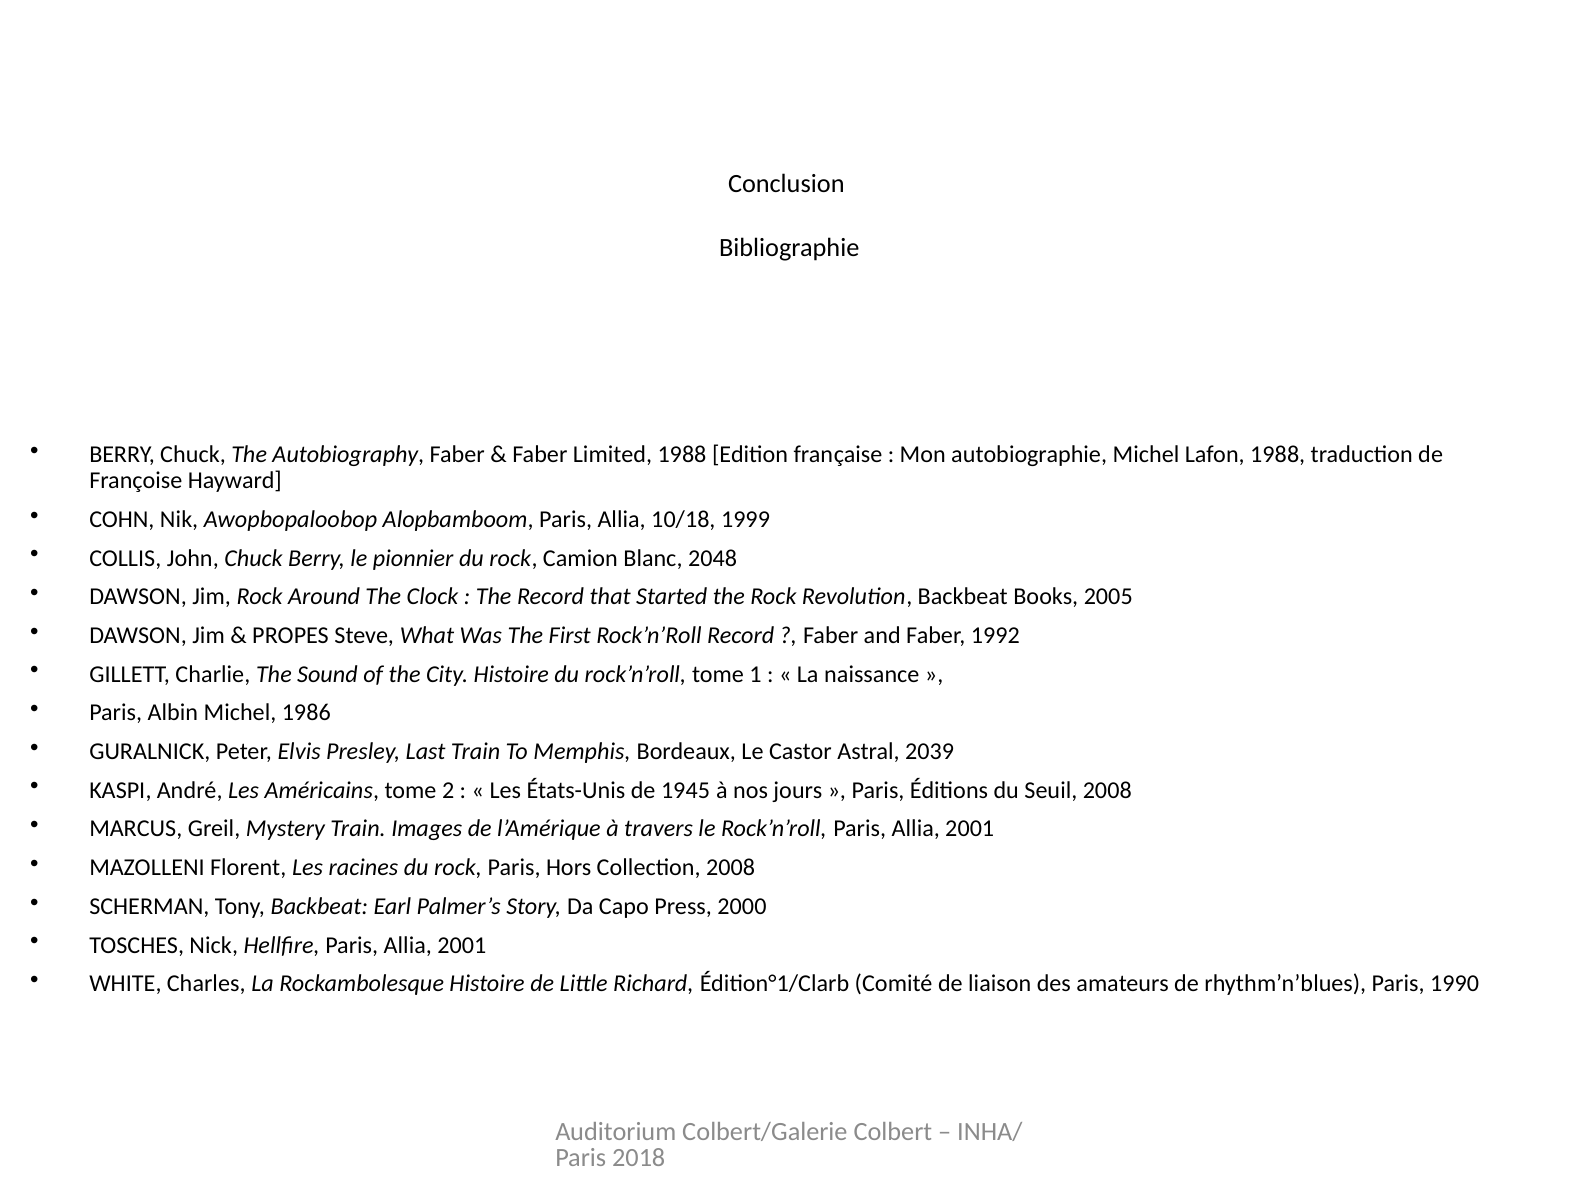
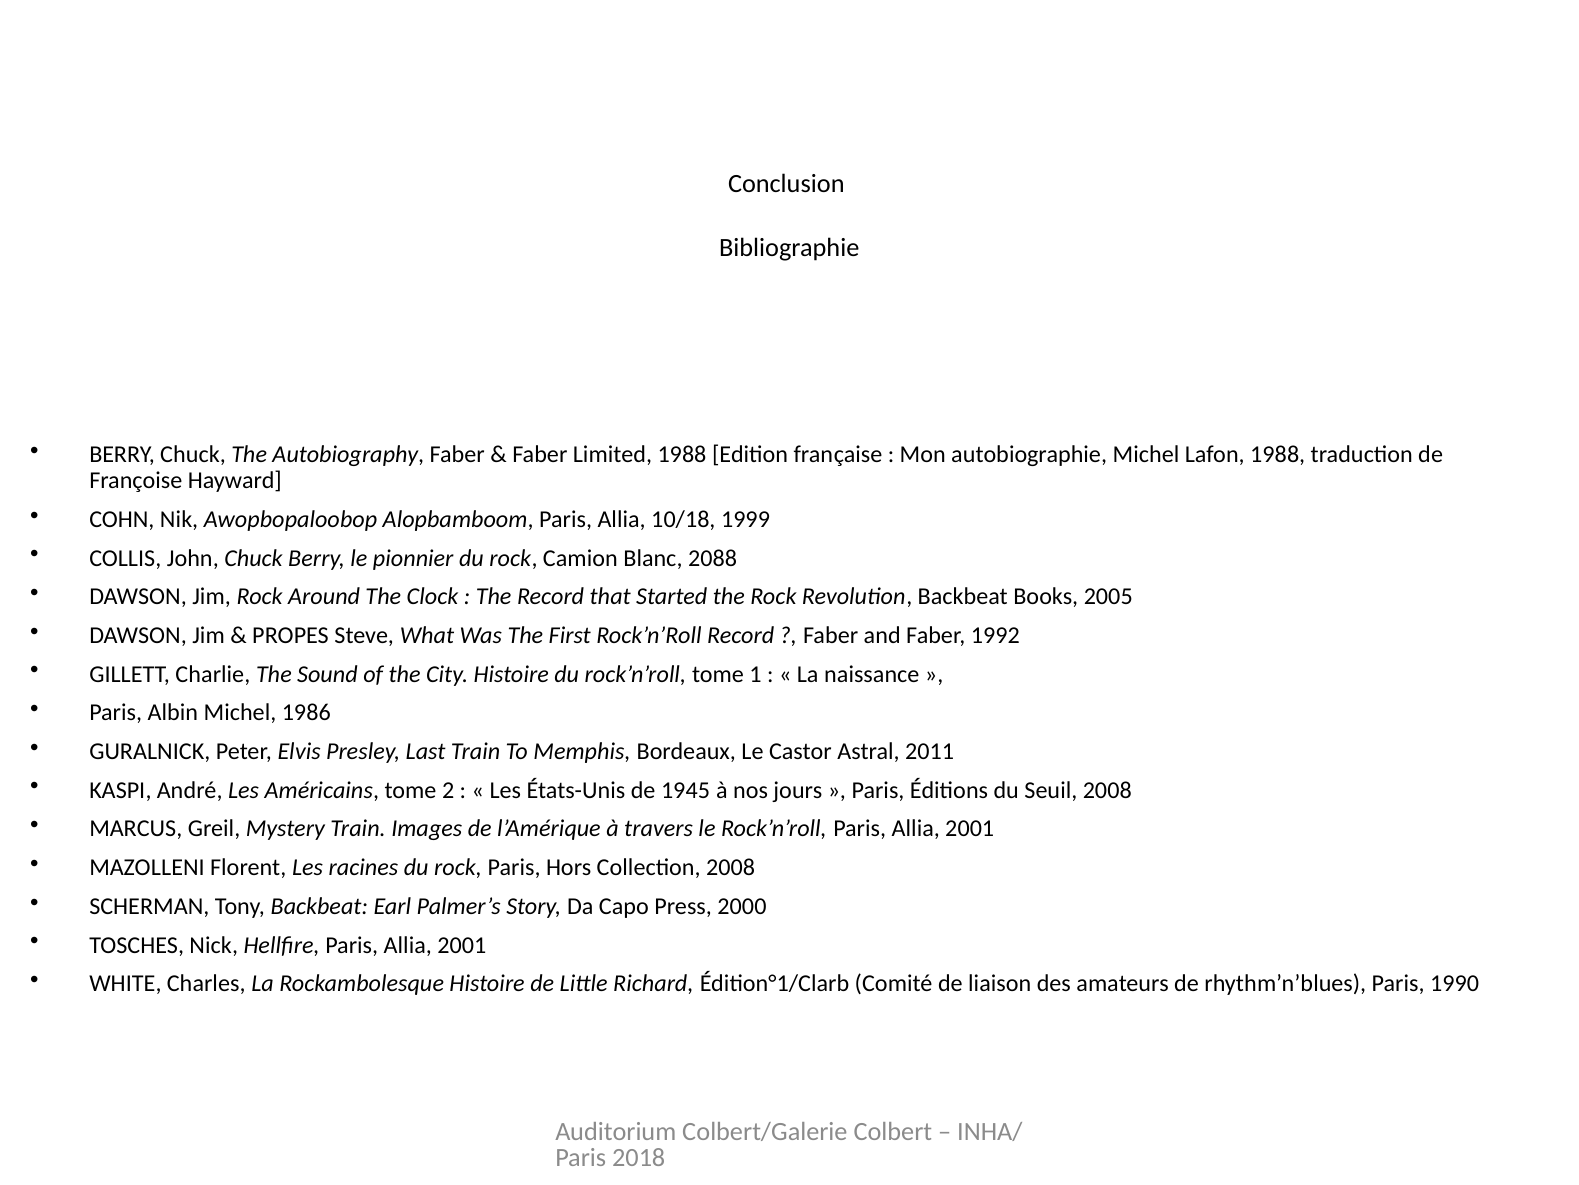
2048: 2048 -> 2088
2039: 2039 -> 2011
